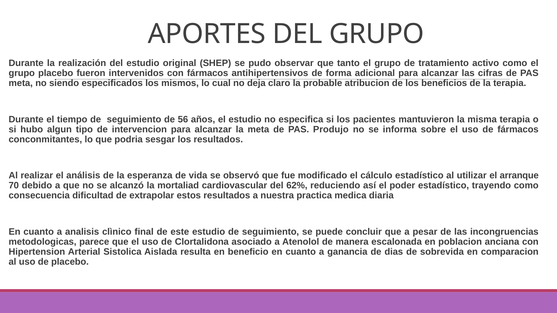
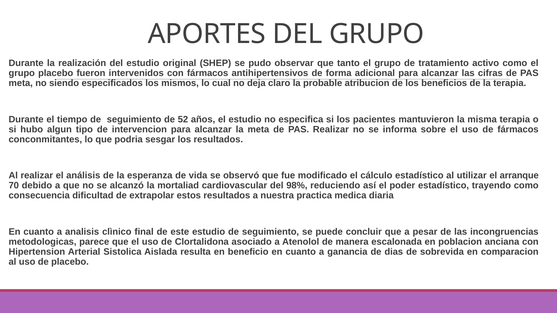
56: 56 -> 52
PAS Produjo: Produjo -> Realizar
62%: 62% -> 98%
